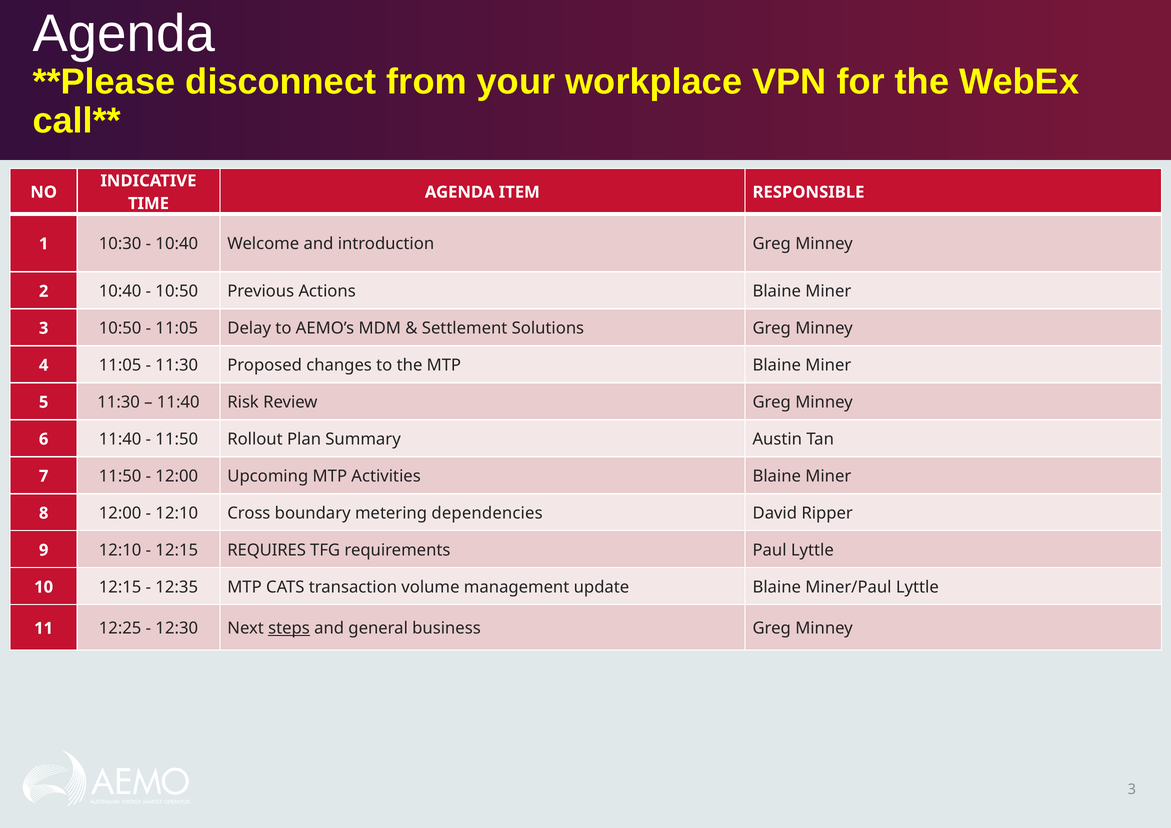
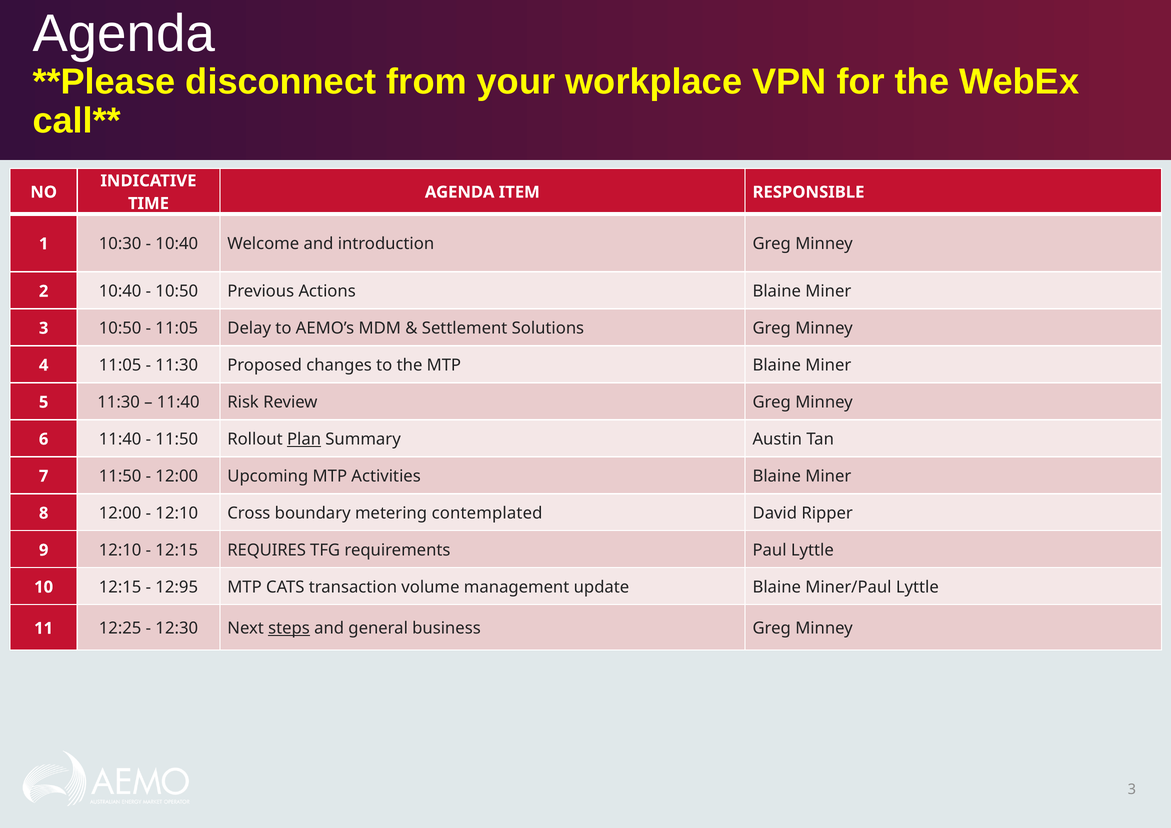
Plan underline: none -> present
dependencies: dependencies -> contemplated
12:35: 12:35 -> 12:95
